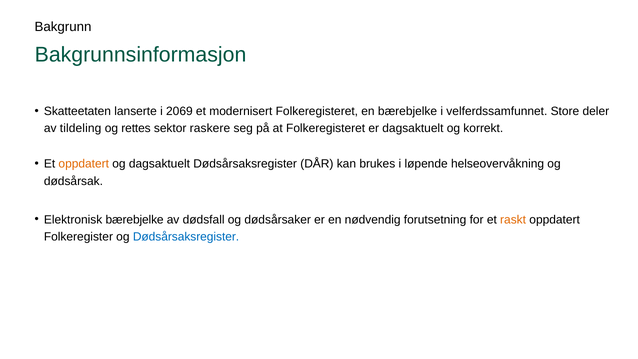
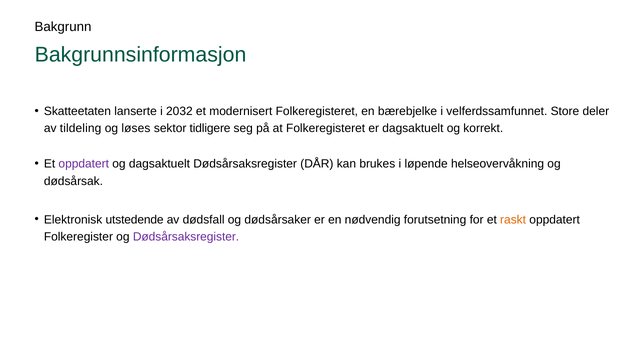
2069: 2069 -> 2032
rettes: rettes -> løses
raskere: raskere -> tidligere
oppdatert at (84, 164) colour: orange -> purple
Elektronisk bærebjelke: bærebjelke -> utstedende
Dødsårsaksregister at (186, 237) colour: blue -> purple
